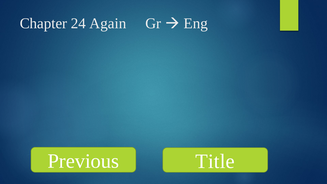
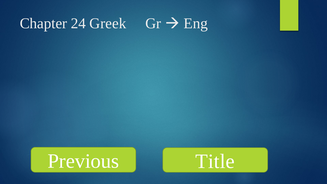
Again: Again -> Greek
